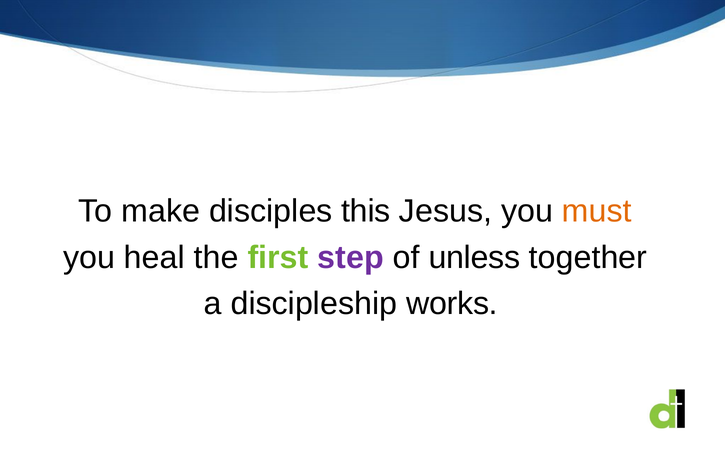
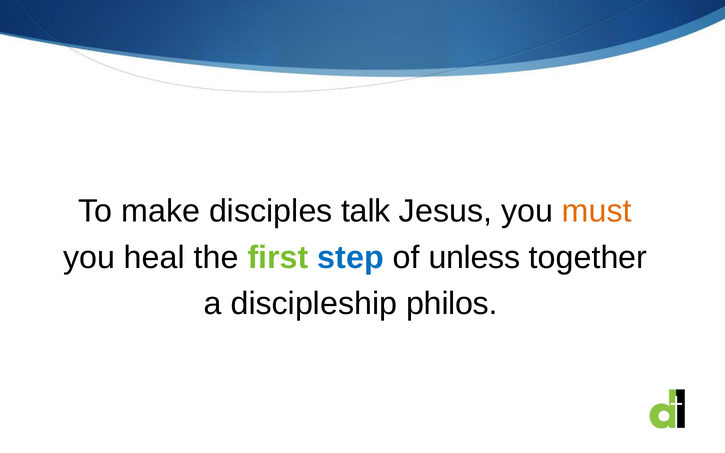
this: this -> talk
step colour: purple -> blue
works: works -> philos
